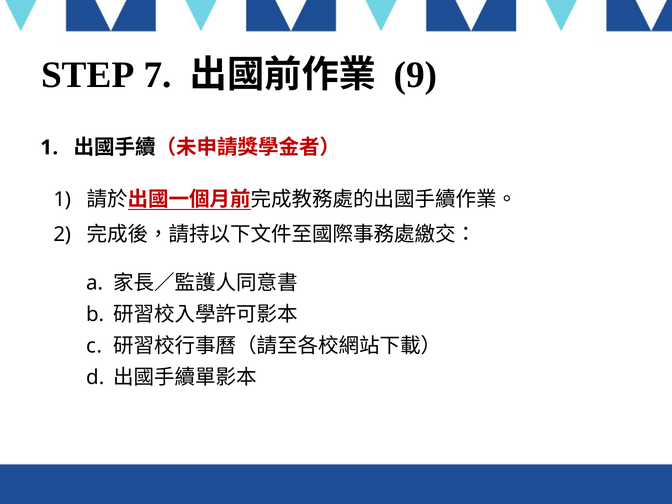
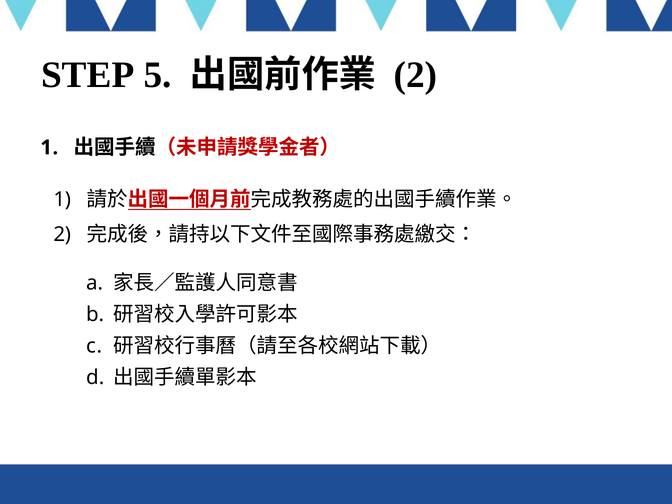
7: 7 -> 5
9 at (415, 75): 9 -> 2
